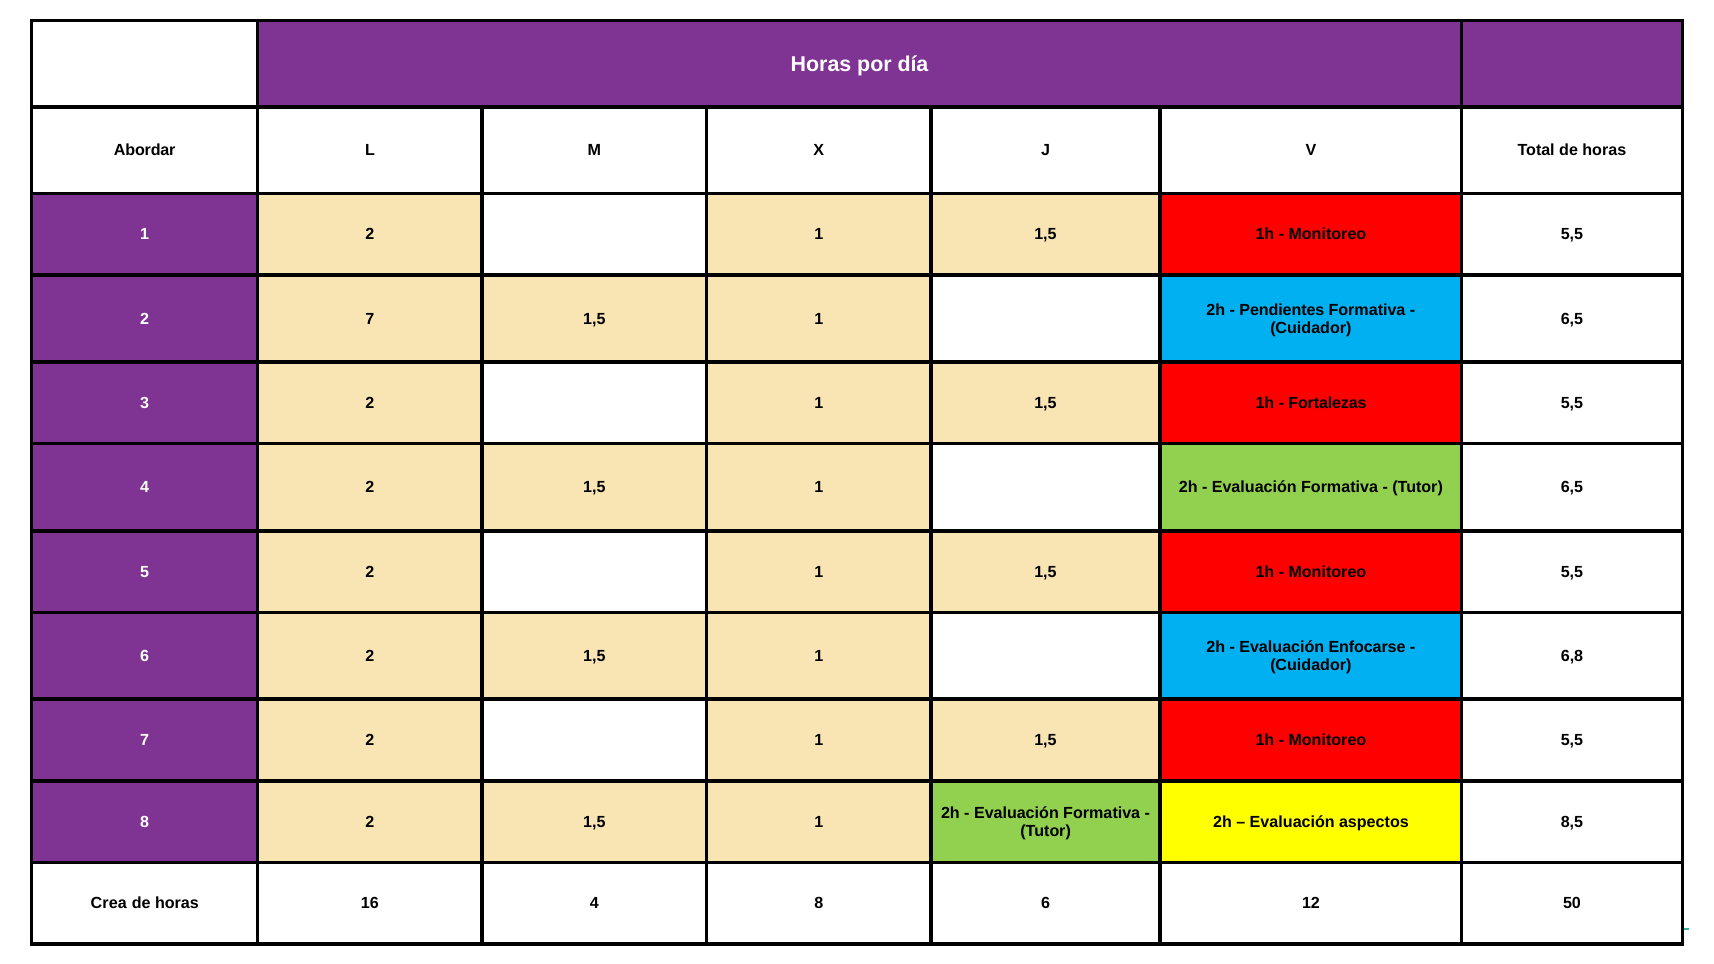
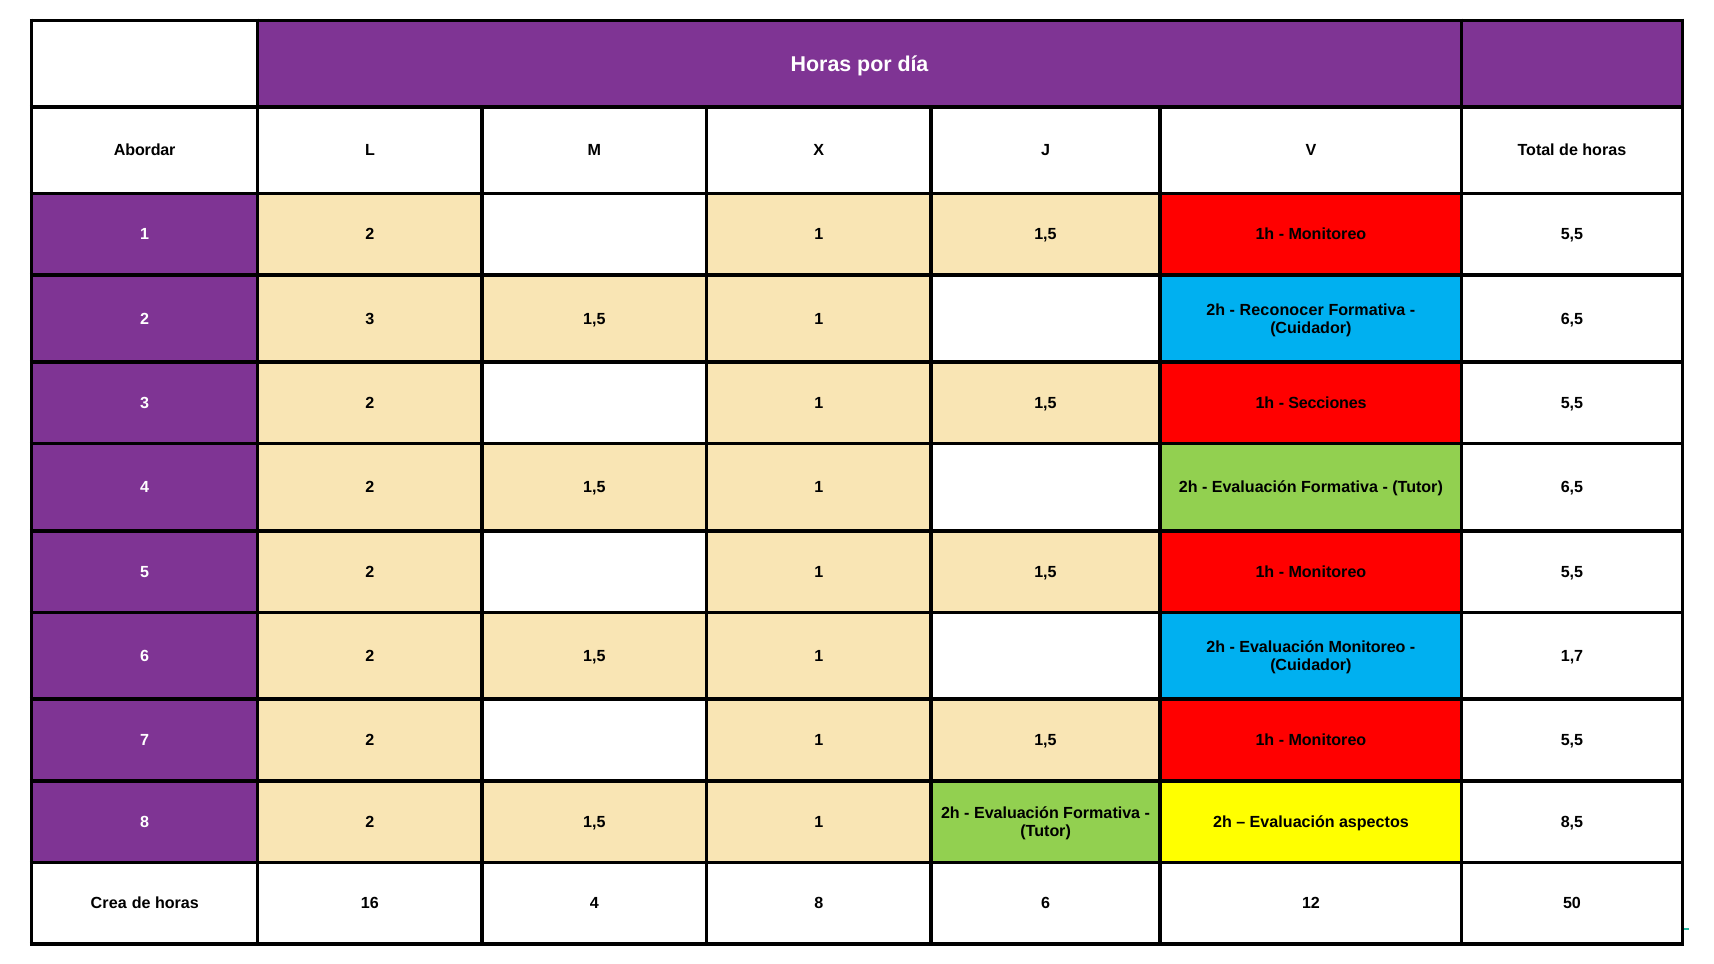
Pendientes: Pendientes -> Reconocer
2 7: 7 -> 3
Fortalezas: Fortalezas -> Secciones
Evaluación Enfocarse: Enfocarse -> Monitoreo
6,8: 6,8 -> 1,7
